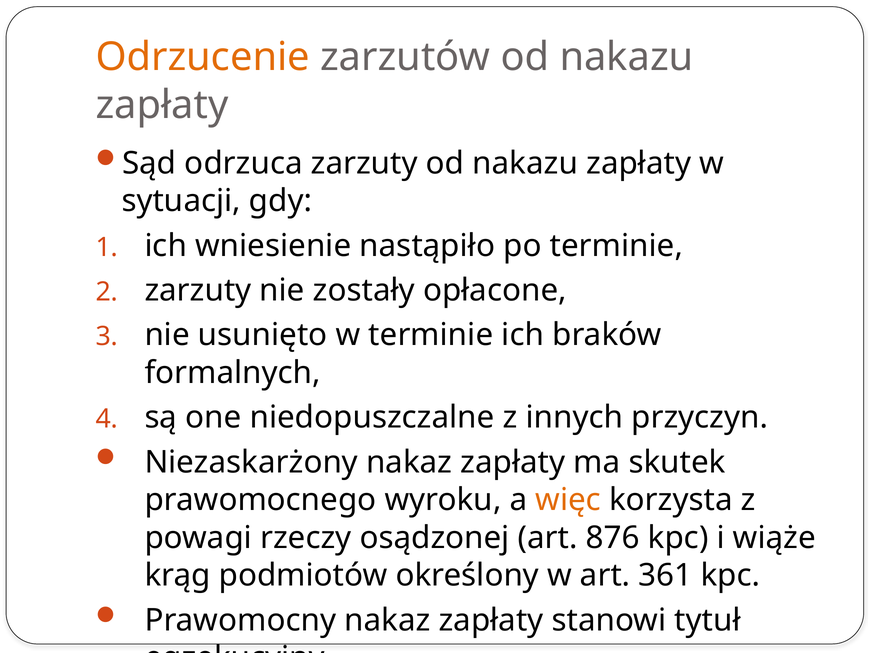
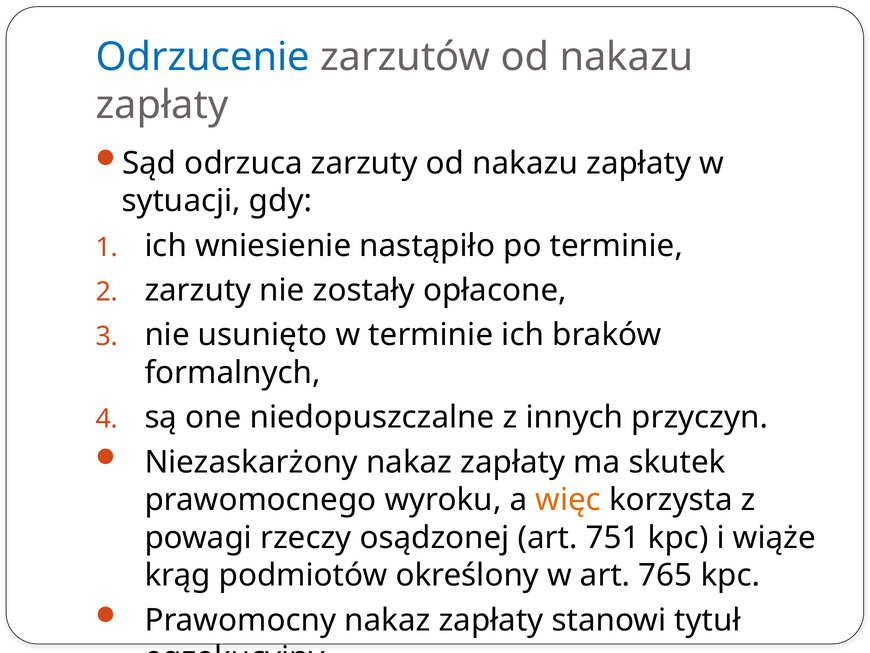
Odrzucenie colour: orange -> blue
876: 876 -> 751
361: 361 -> 765
